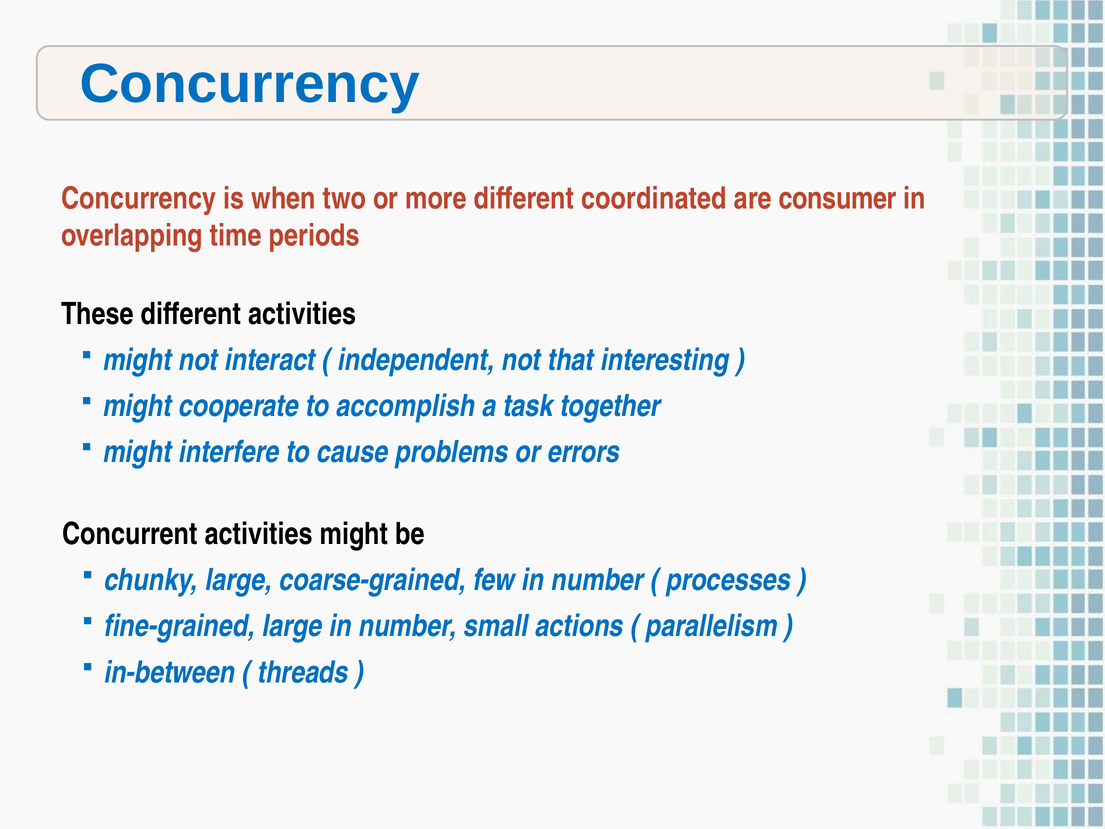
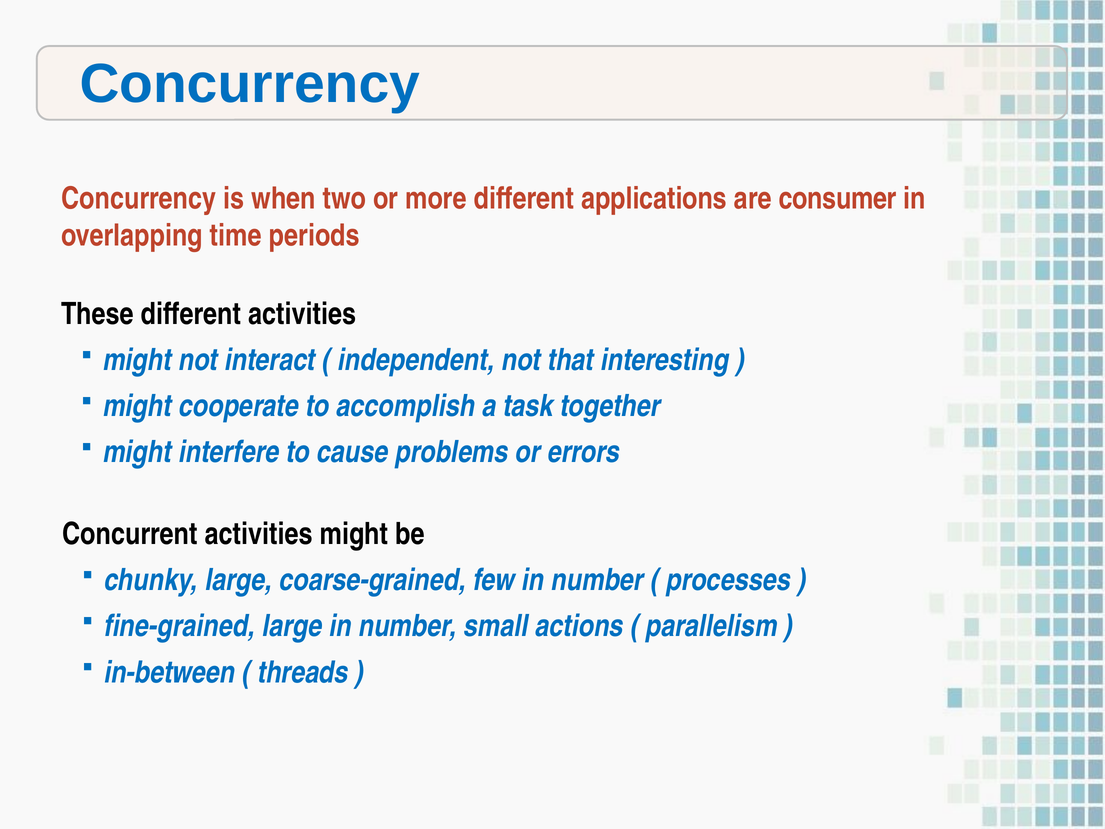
coordinated: coordinated -> applications
